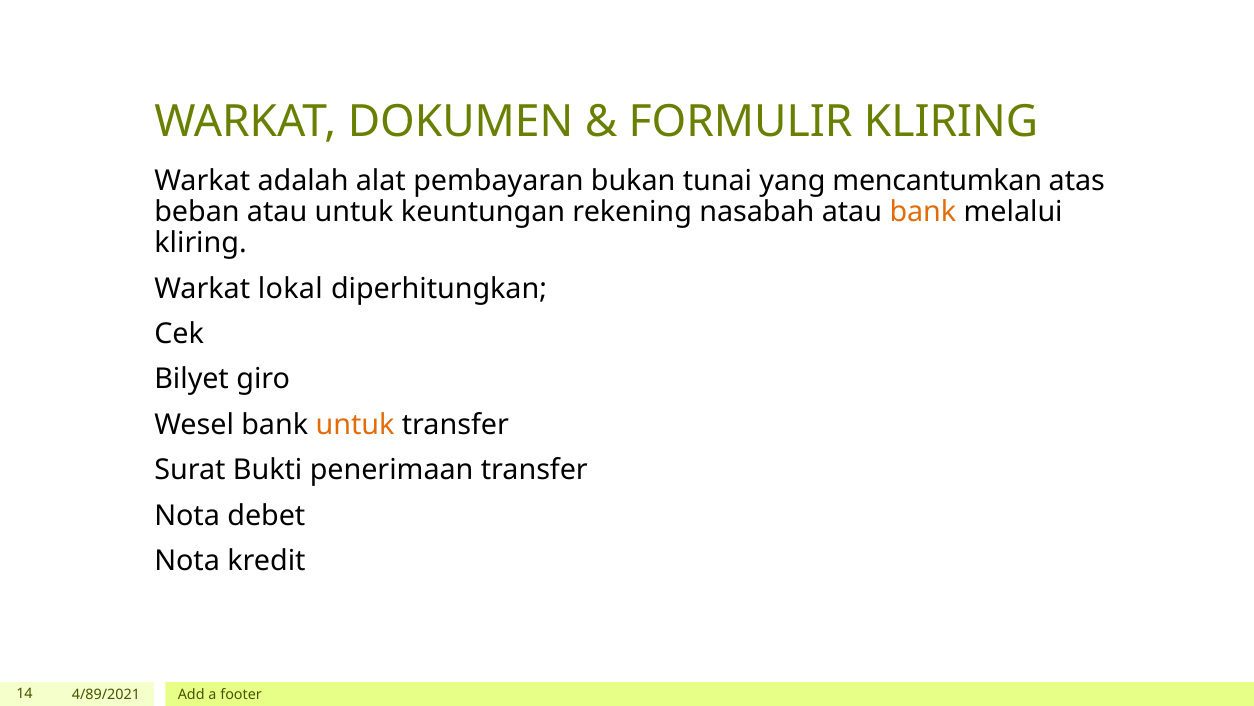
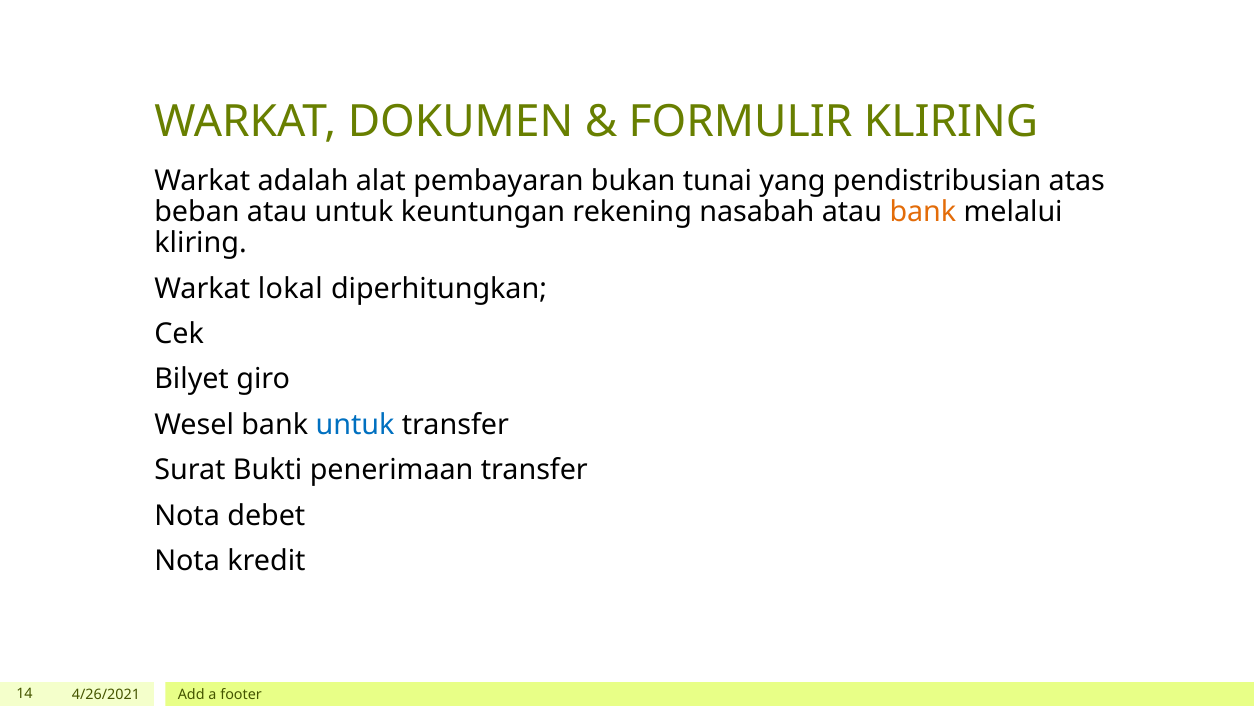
mencantumkan: mencantumkan -> pendistribusian
untuk at (355, 425) colour: orange -> blue
4/89/2021: 4/89/2021 -> 4/26/2021
